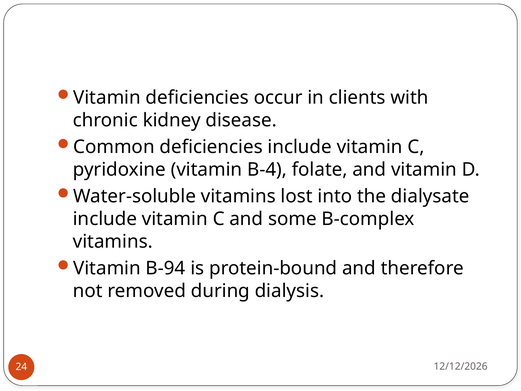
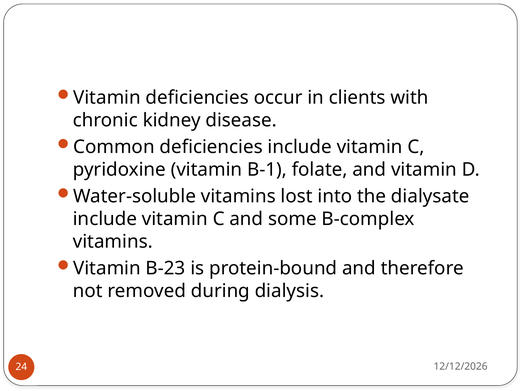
B-4: B-4 -> B-1
B-94: B-94 -> B-23
